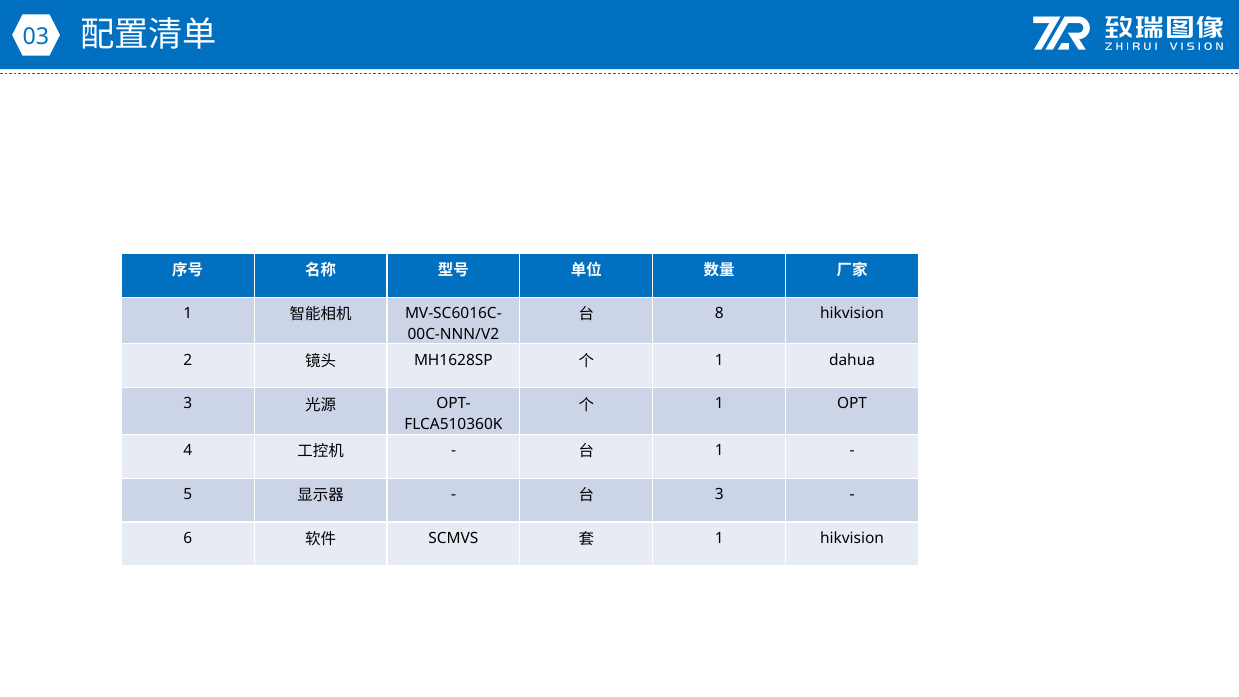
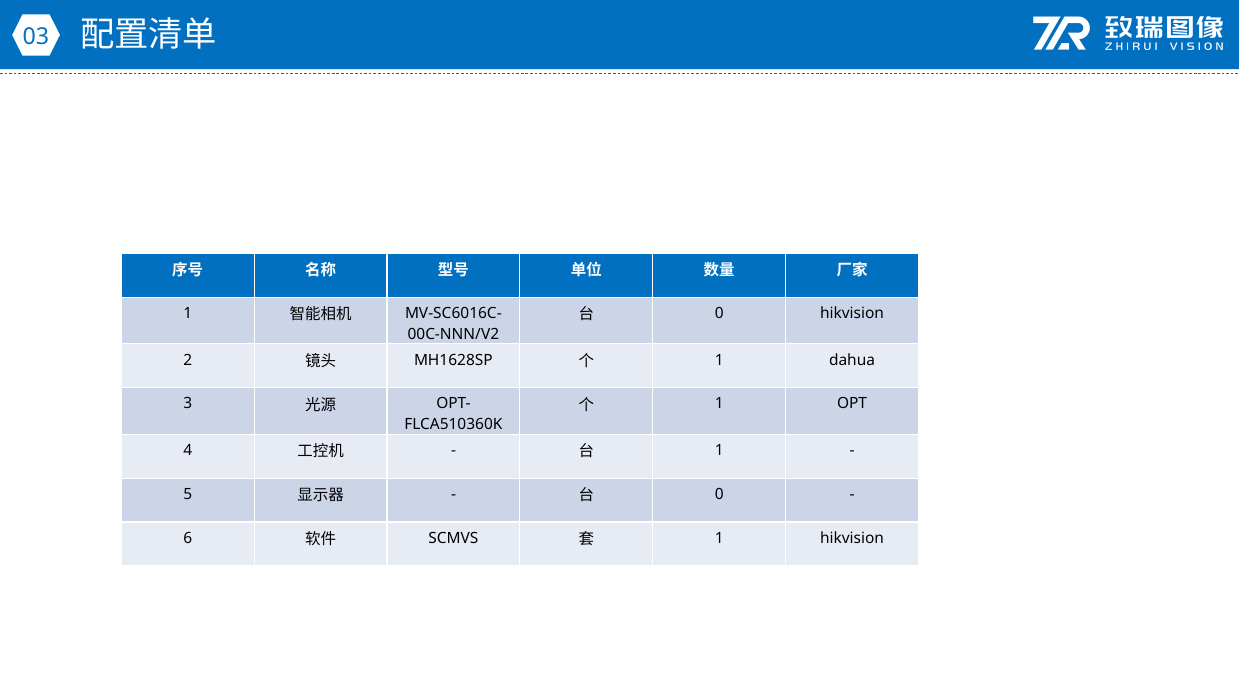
8 at (719, 313): 8 -> 0
3 at (719, 494): 3 -> 0
